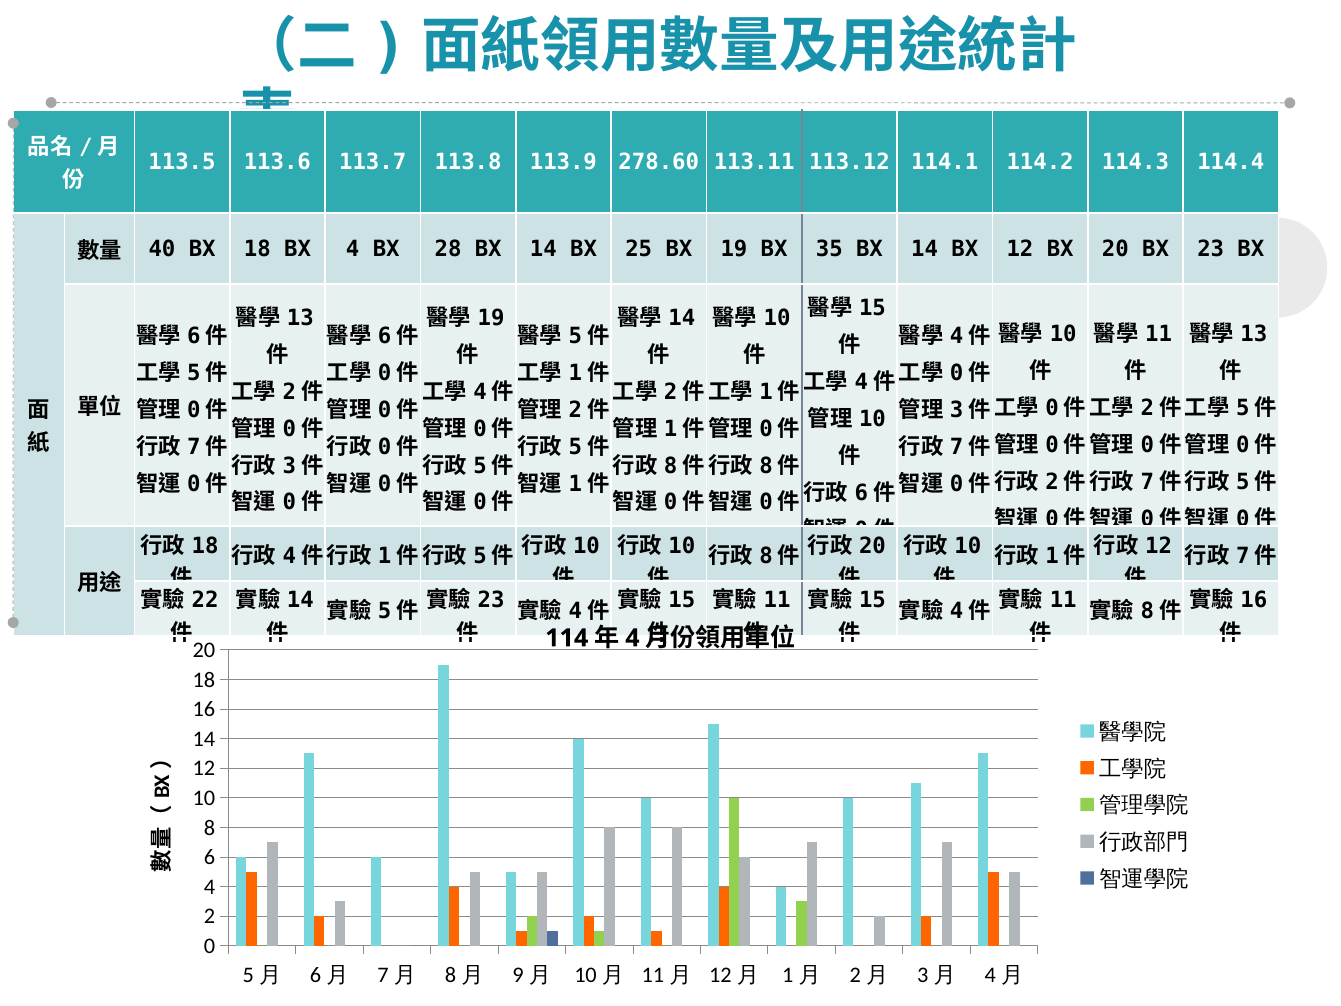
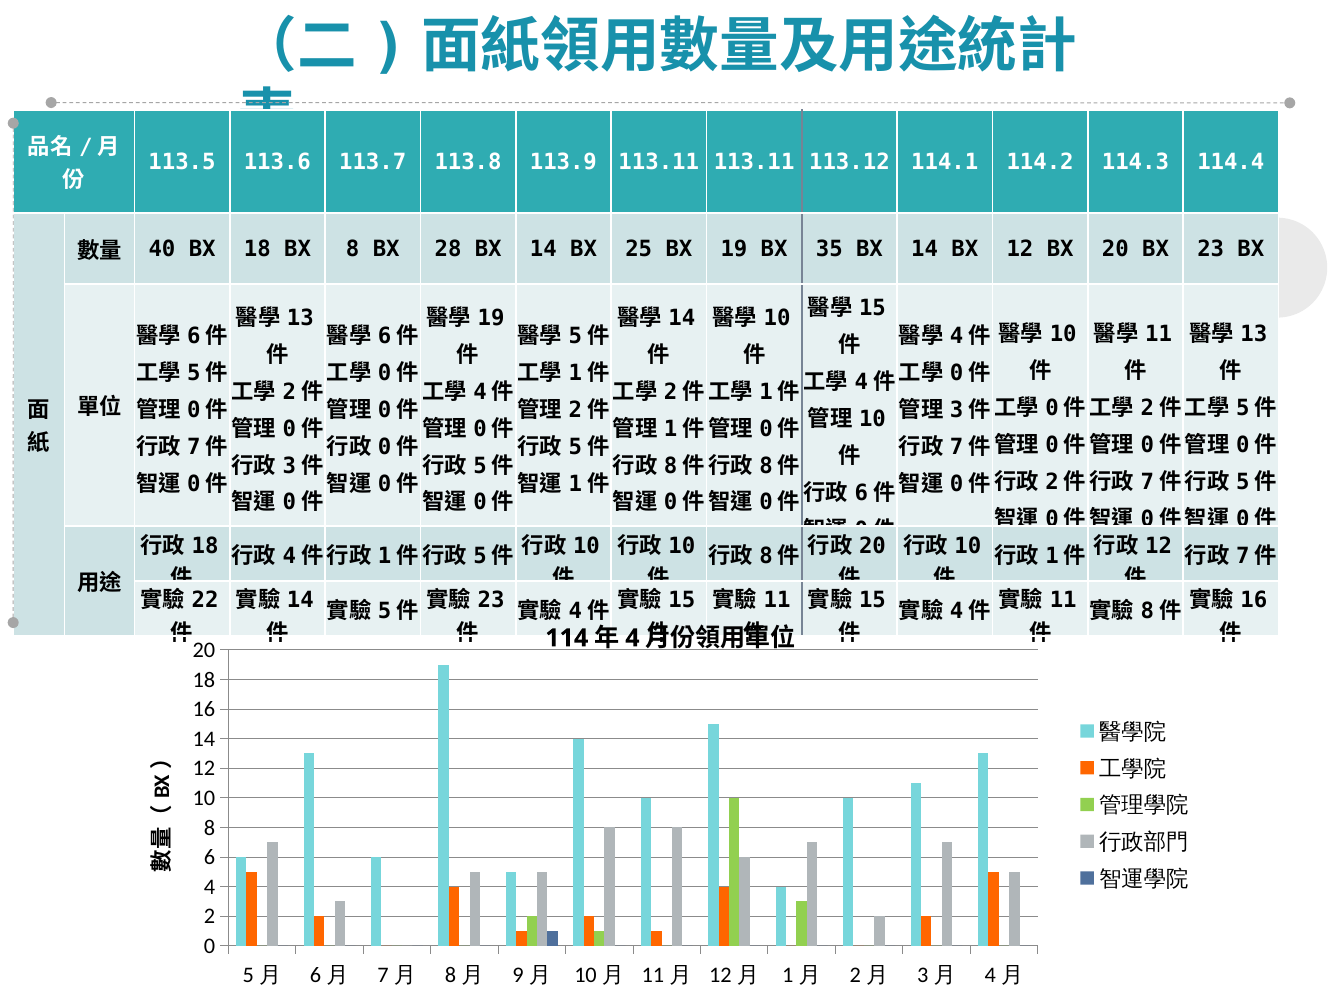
113.9 278.60: 278.60 -> 113.11
BX 4: 4 -> 8
